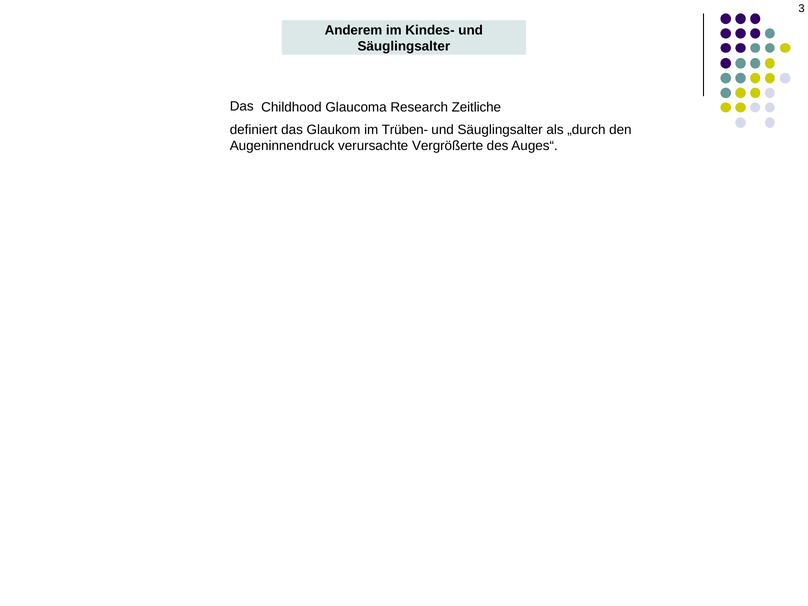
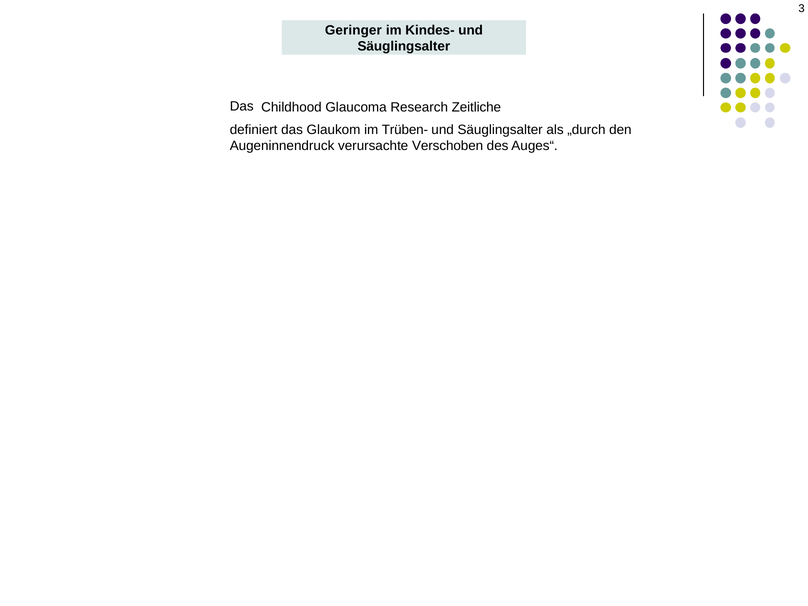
Anderem: Anderem -> Geringer
Vergrößerte: Vergrößerte -> Verschoben
